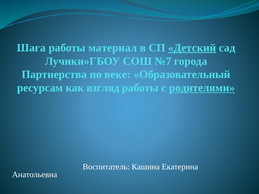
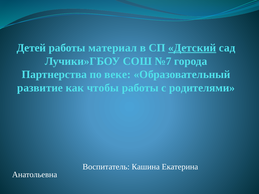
Шага: Шага -> Детей
ресурсам: ресурсам -> развитие
взгляд: взгляд -> чтобы
родителями underline: present -> none
